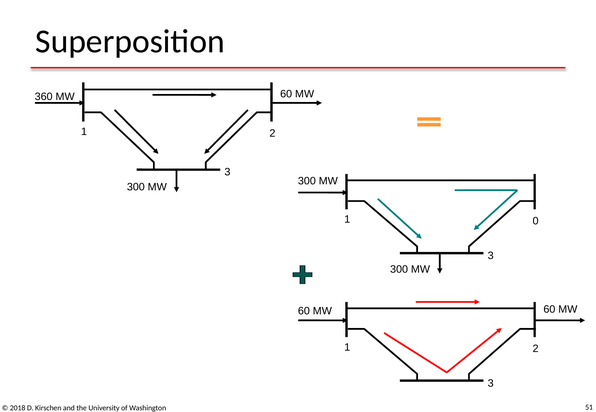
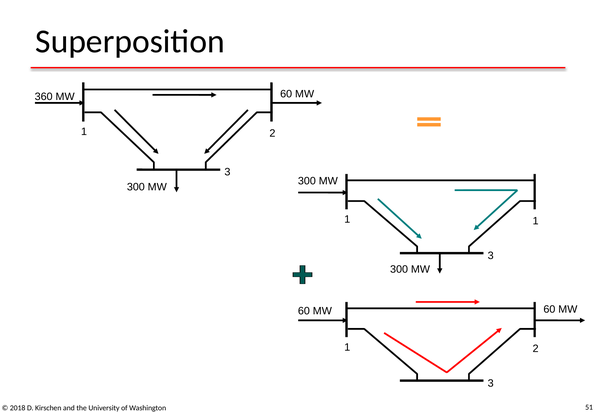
1 0: 0 -> 1
